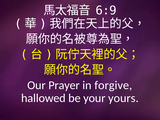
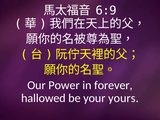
Prayer: Prayer -> Power
forgive: forgive -> forever
